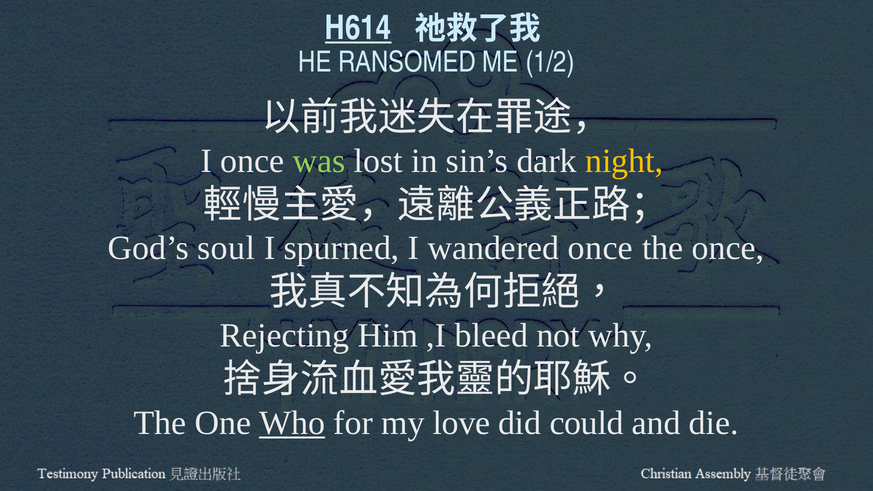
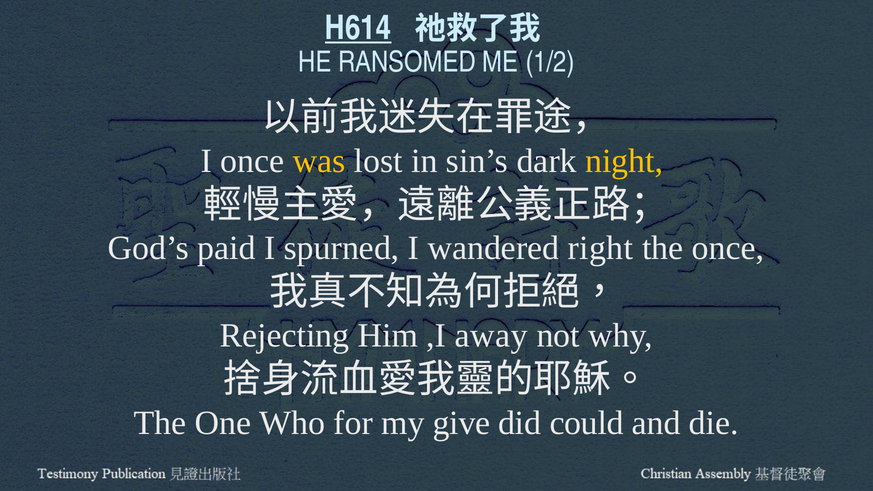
was colour: light green -> yellow
soul: soul -> paid
wandered once: once -> right
bleed: bleed -> away
Who underline: present -> none
love: love -> give
